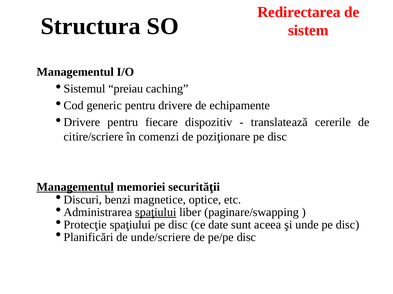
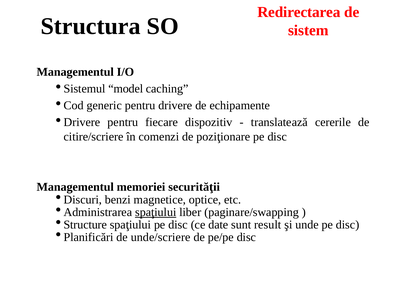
preiau: preiau -> model
Managementul at (75, 187) underline: present -> none
Protecţie: Protecţie -> Structure
aceea: aceea -> result
